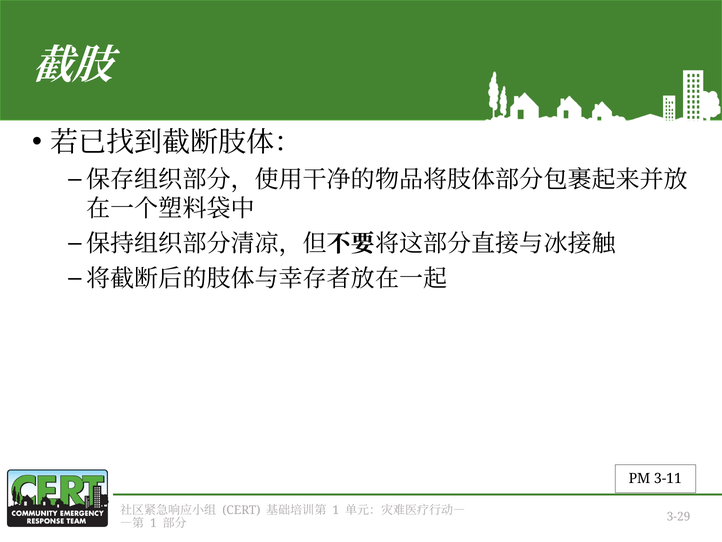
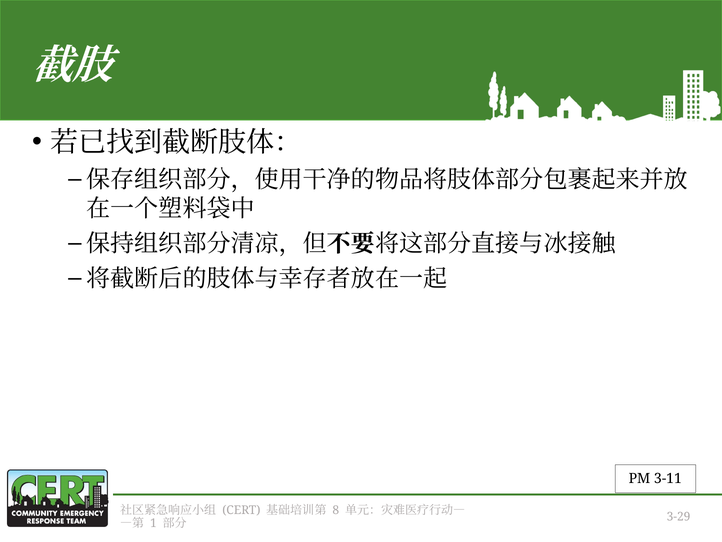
1 at (336, 510): 1 -> 8
